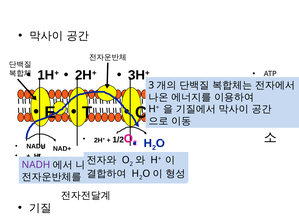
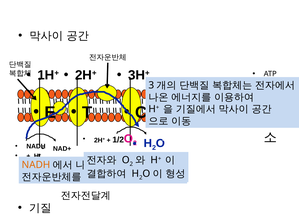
NADH at (36, 165) colour: purple -> orange
